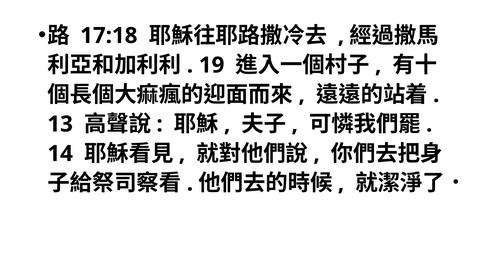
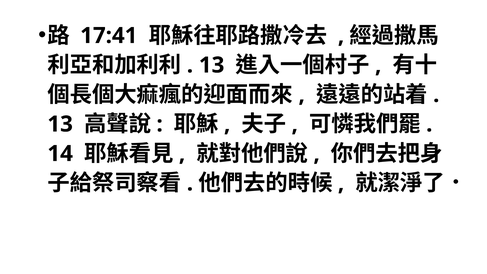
17:18: 17:18 -> 17:41
19 at (212, 65): 19 -> 13
